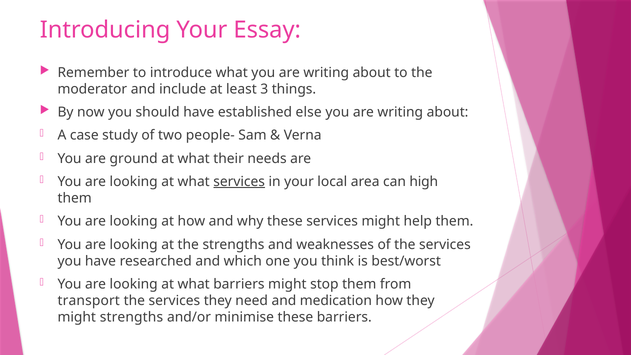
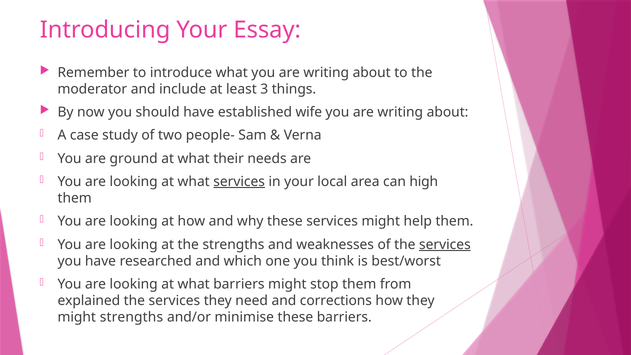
else: else -> wife
services at (445, 244) underline: none -> present
transport: transport -> explained
medication: medication -> corrections
